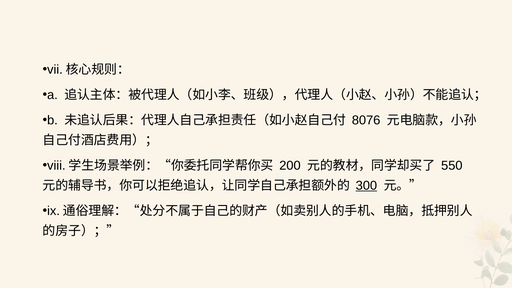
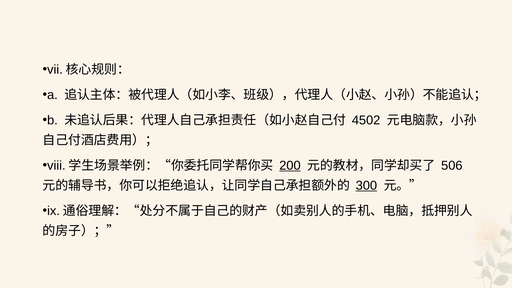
8076: 8076 -> 4502
200 underline: none -> present
550: 550 -> 506
